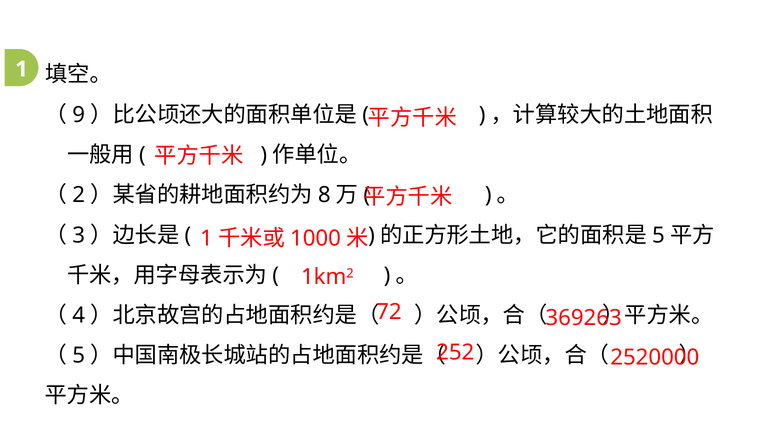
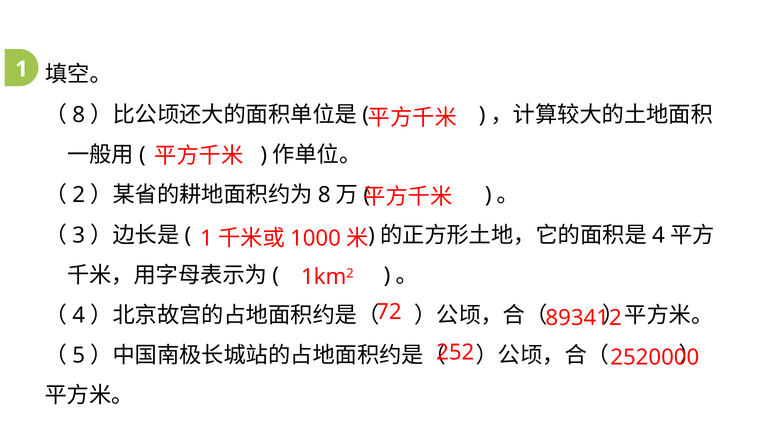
9 at (79, 115): 9 -> 8
5 at (658, 235): 5 -> 4
369263: 369263 -> 893412
